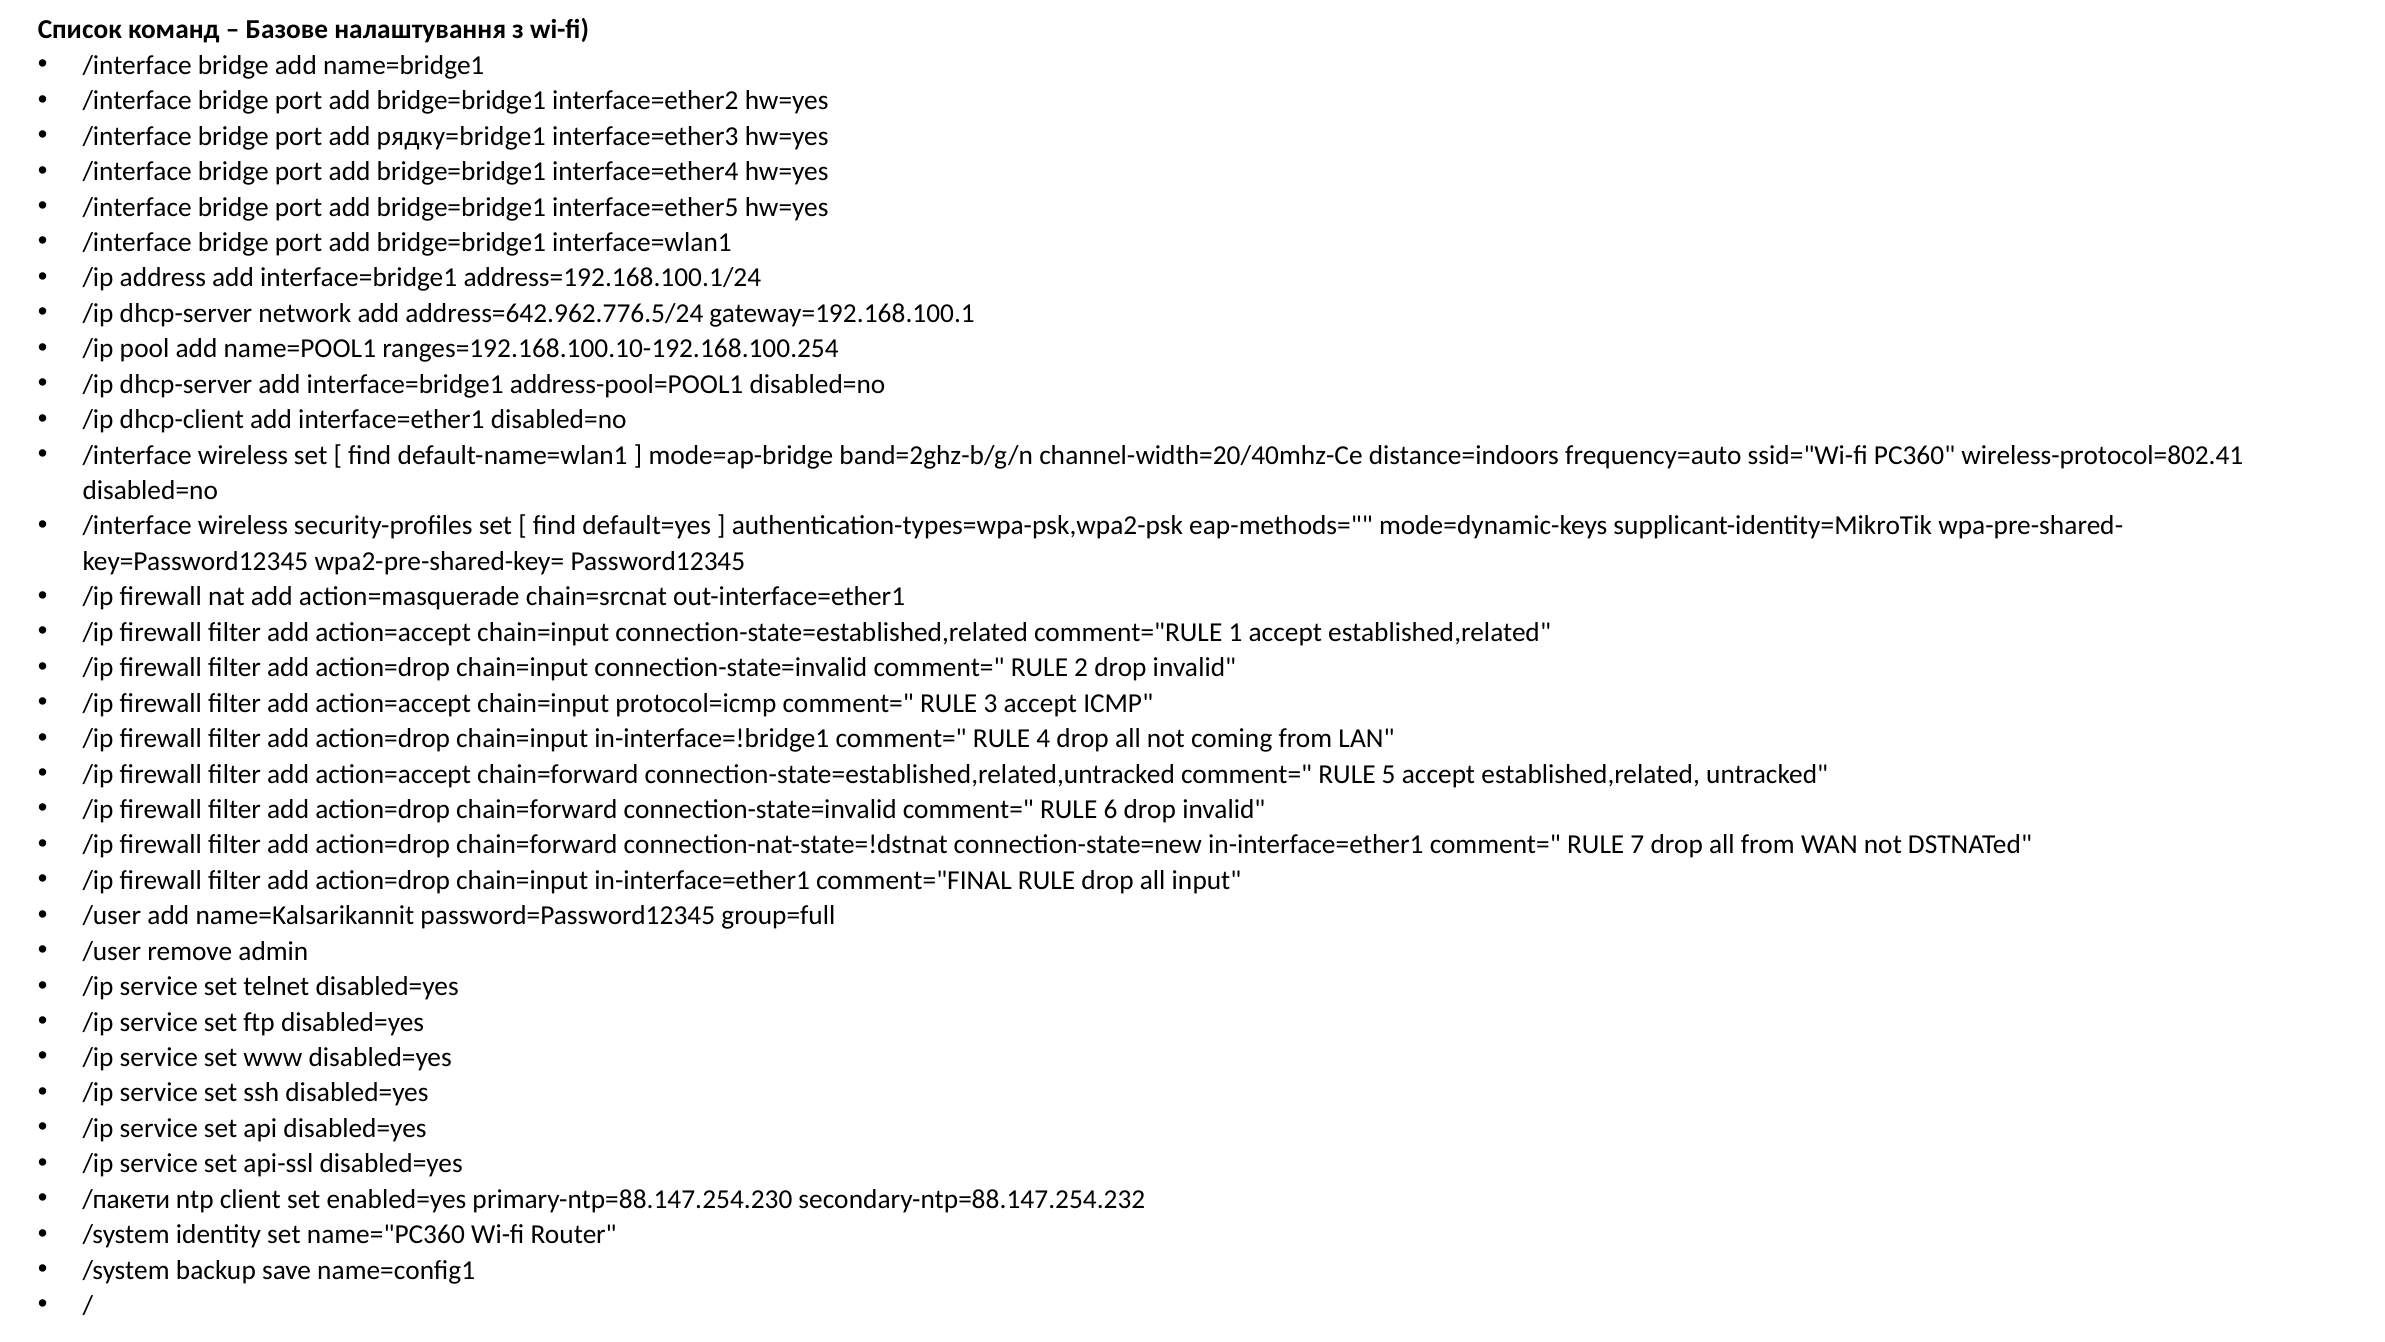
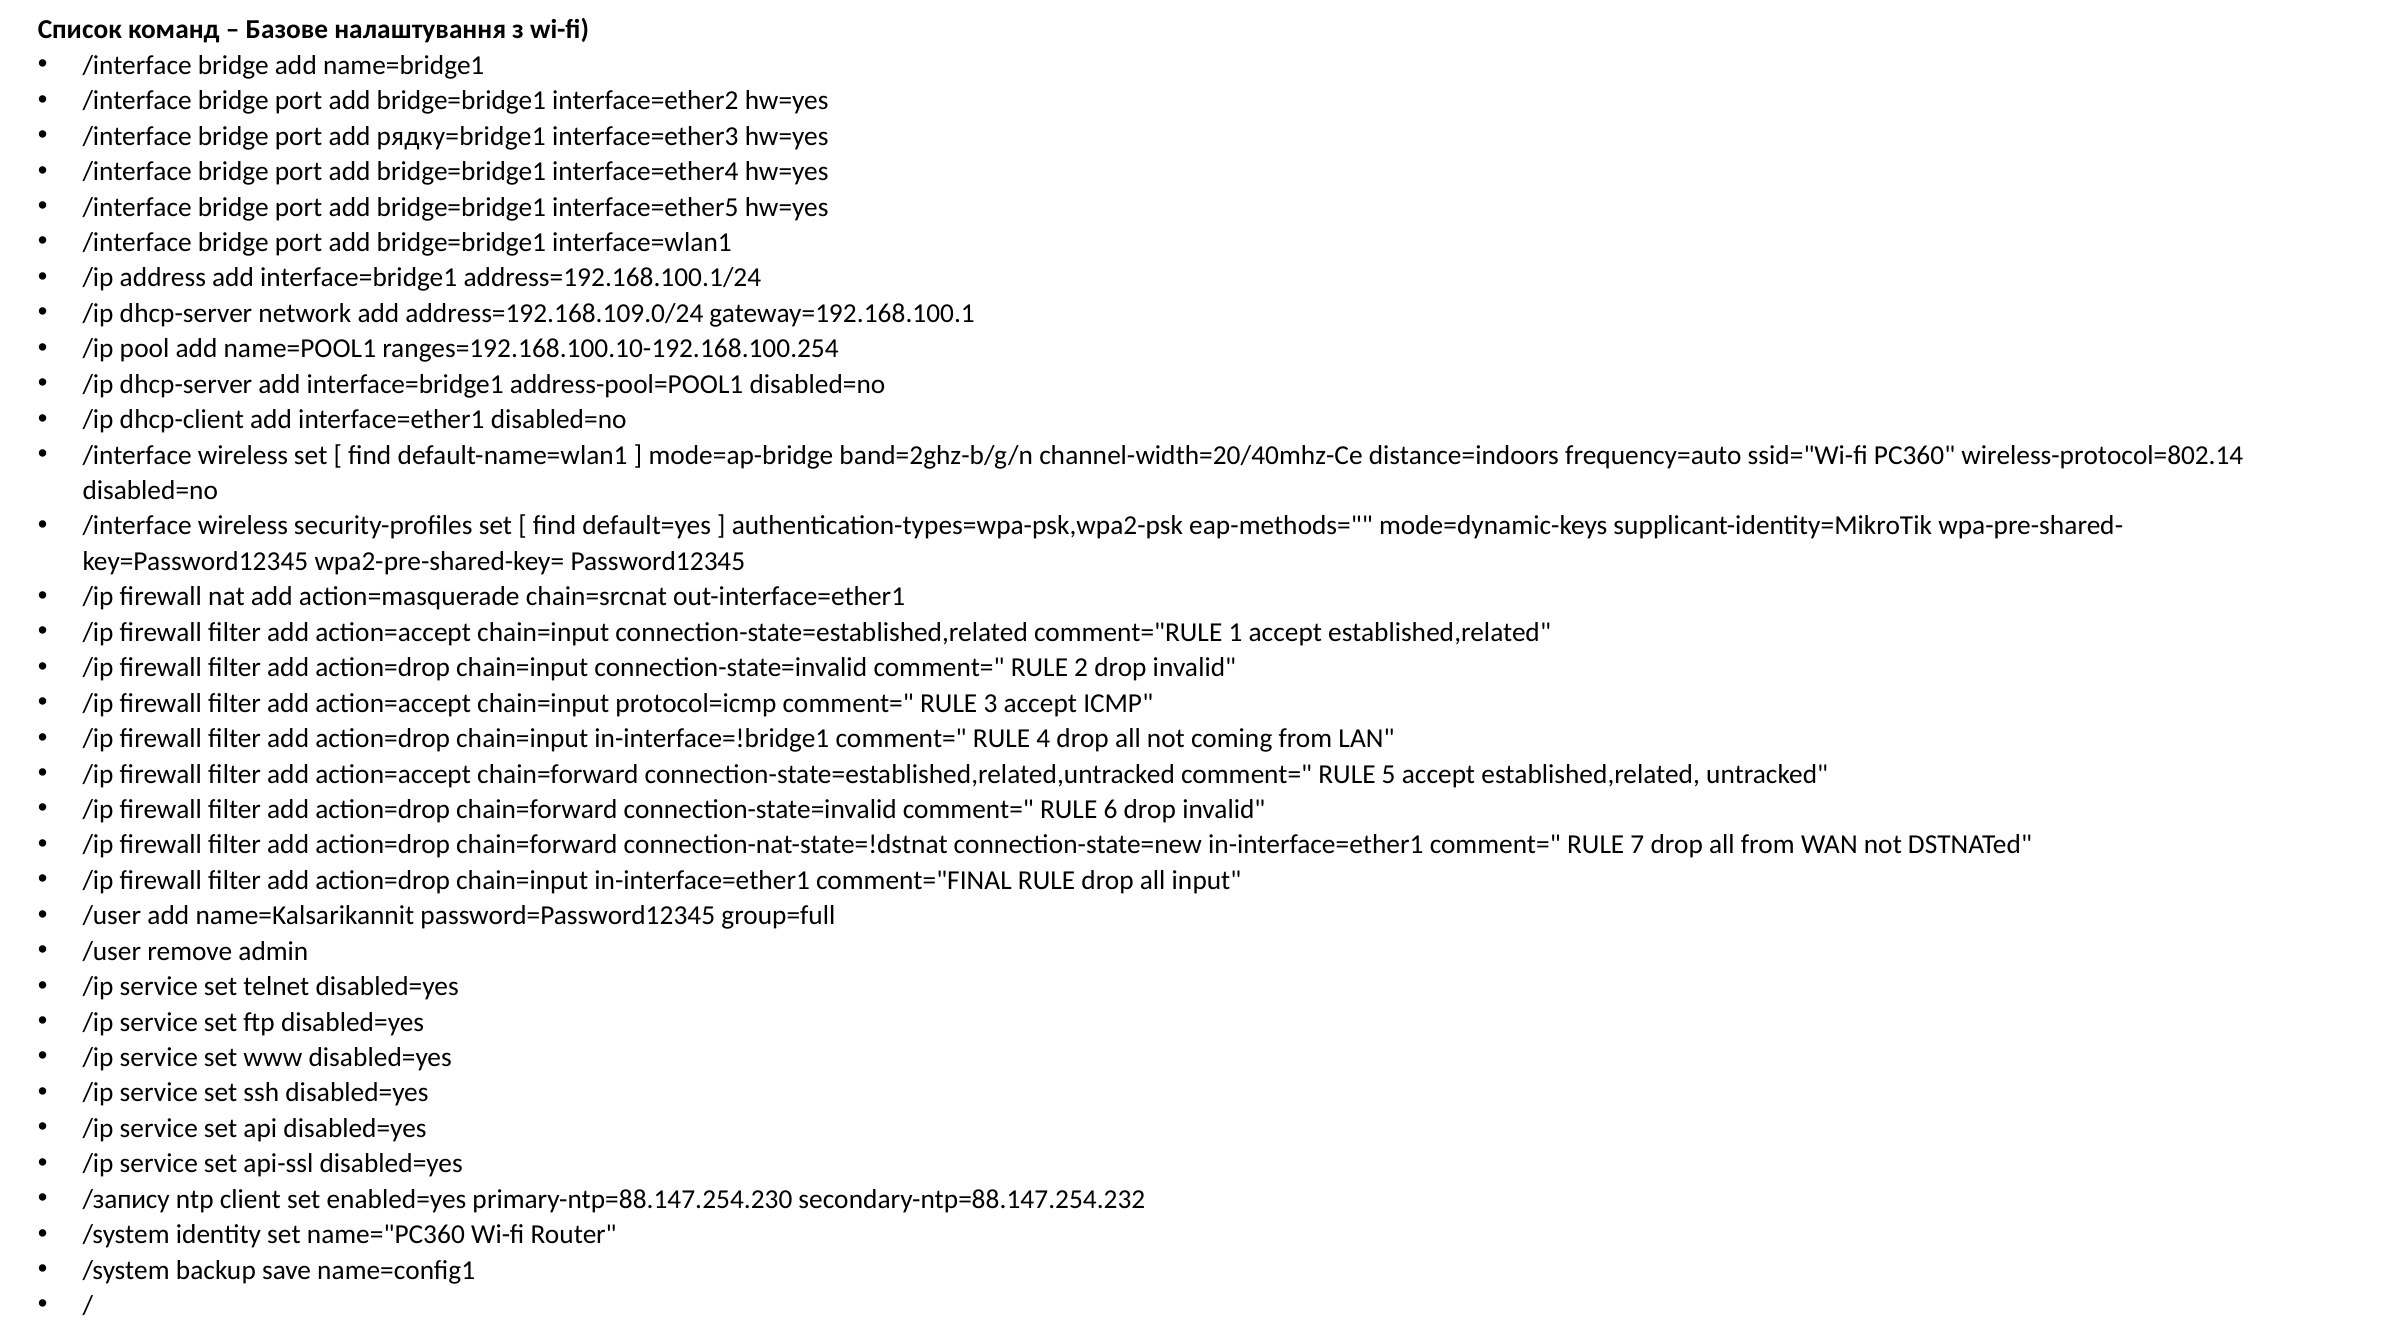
address=642.962.776.5/24: address=642.962.776.5/24 -> address=192.168.109.0/24
wireless-protocol=802.41: wireless-protocol=802.41 -> wireless-protocol=802.14
/пакети: /пакети -> /запису
